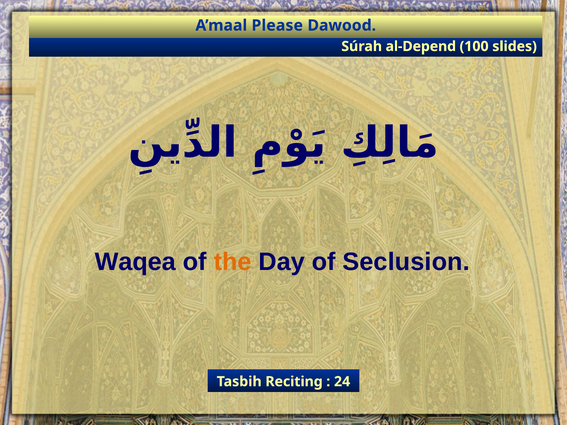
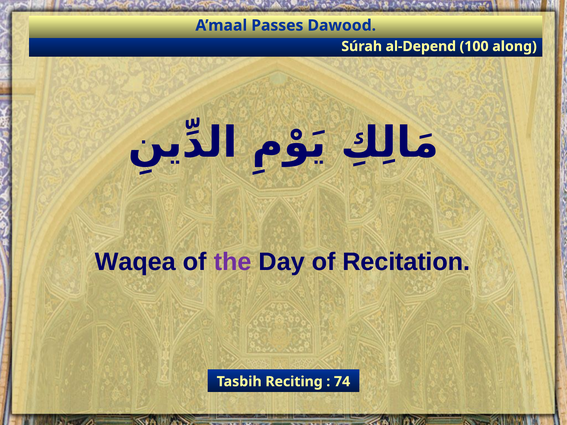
Please: Please -> Passes
slides: slides -> along
the colour: orange -> purple
Seclusion: Seclusion -> Recitation
24: 24 -> 74
